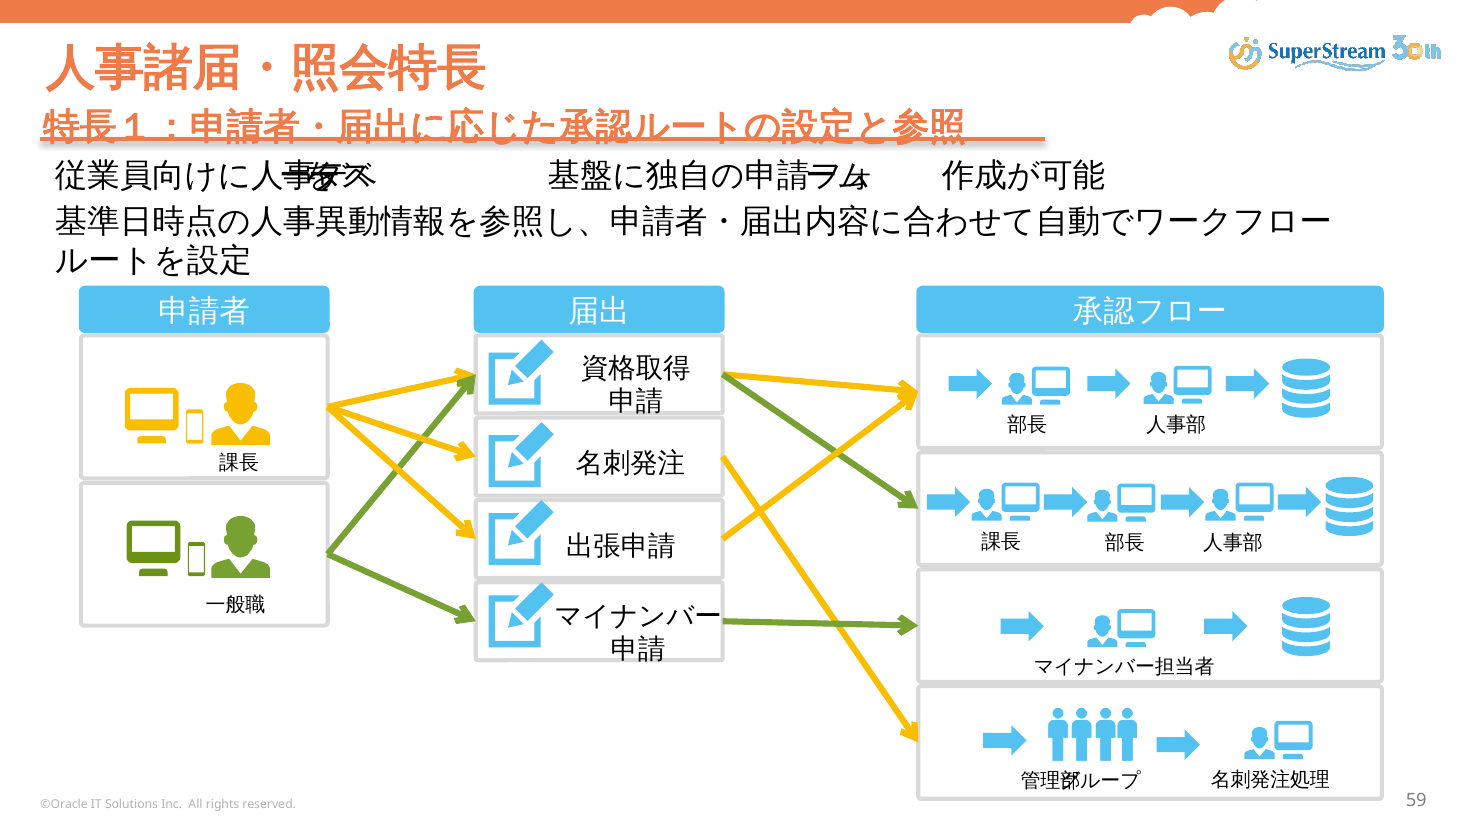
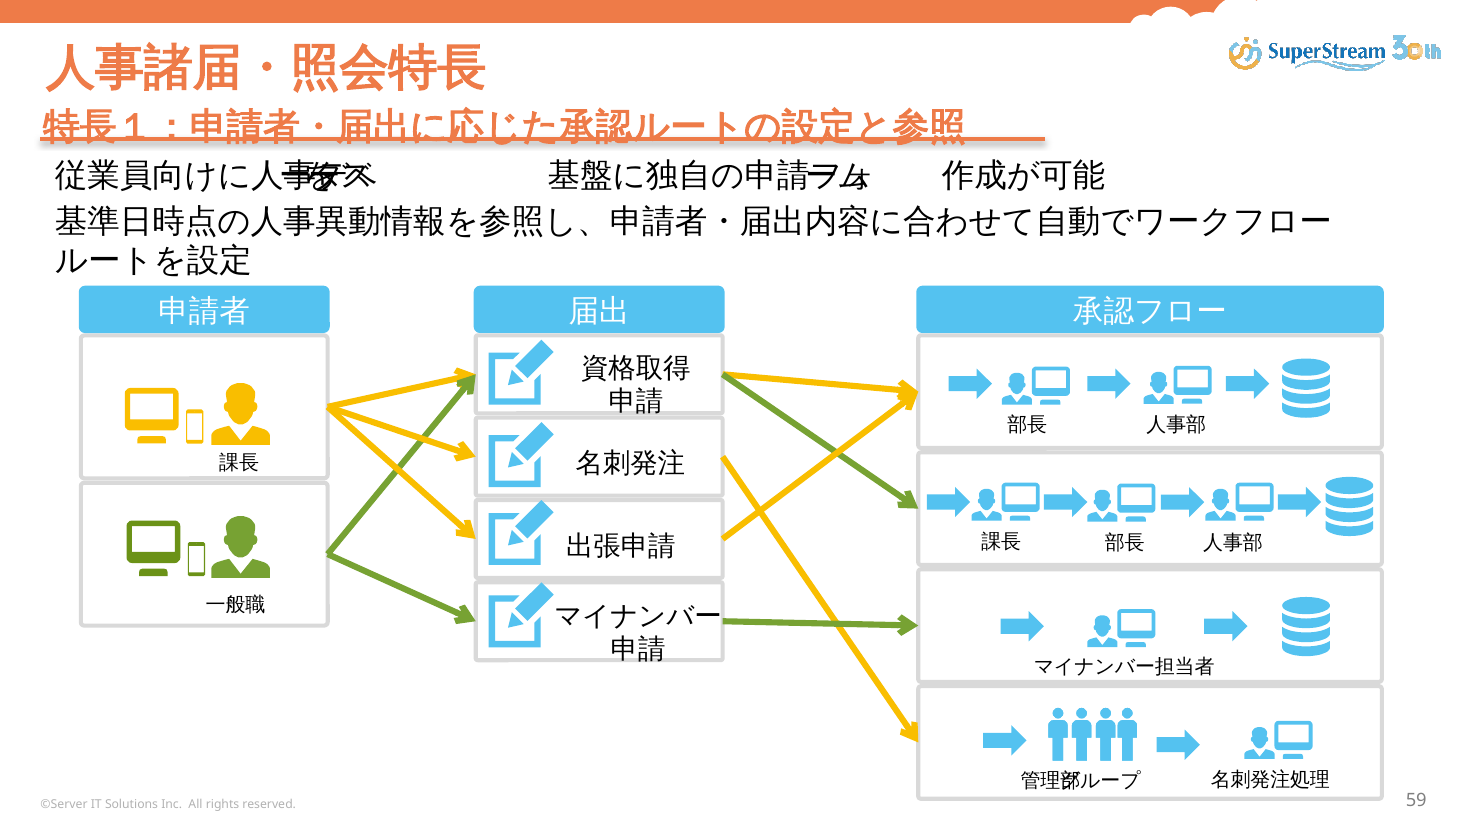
©Oracle: ©Oracle -> ©Server
